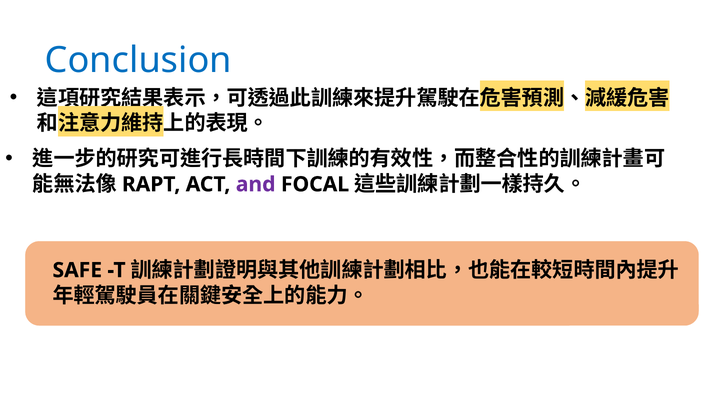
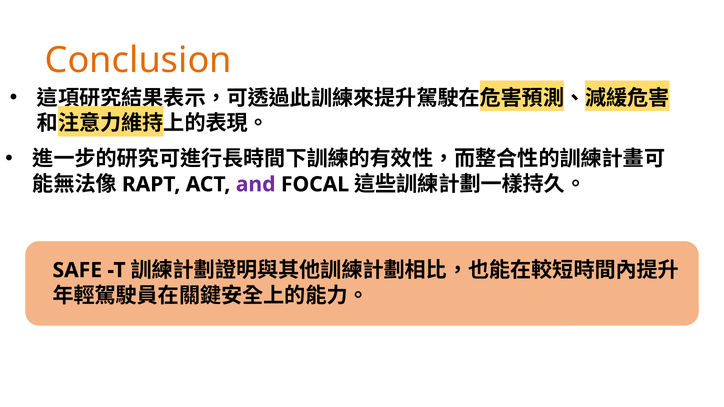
Conclusion colour: blue -> orange
